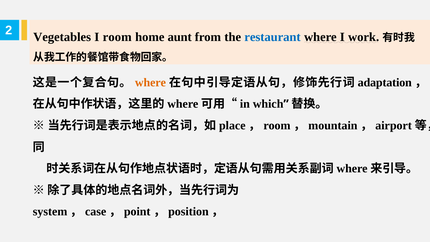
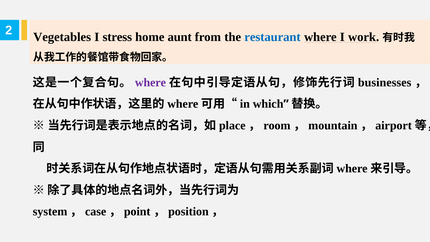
room: room -> stress
where at (150, 82) colour: orange -> purple
adaptation: adaptation -> businesses
